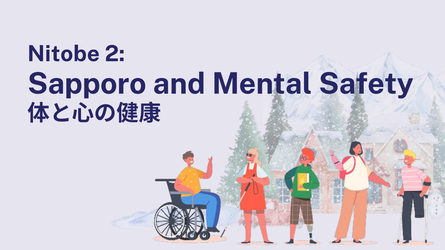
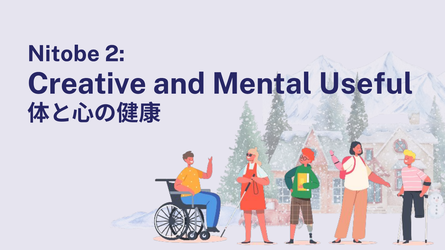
Sapporo: Sapporo -> Creative
Safety: Safety -> Useful
